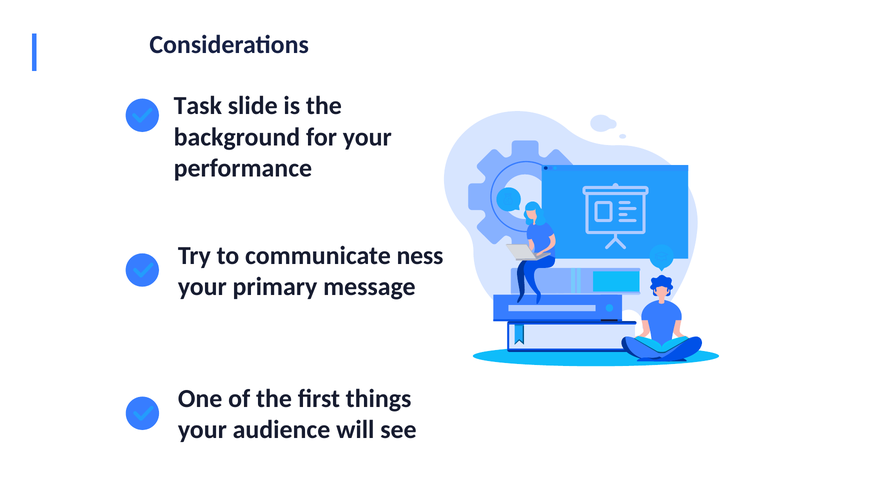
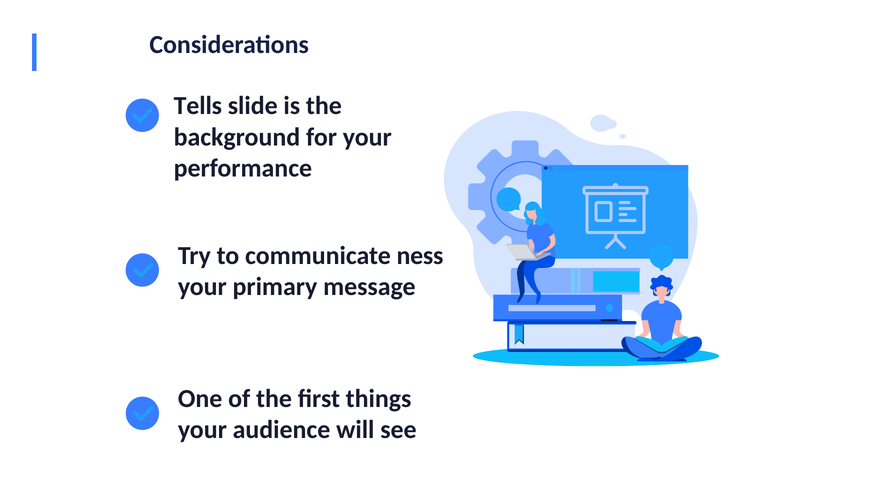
Task: Task -> Tells
